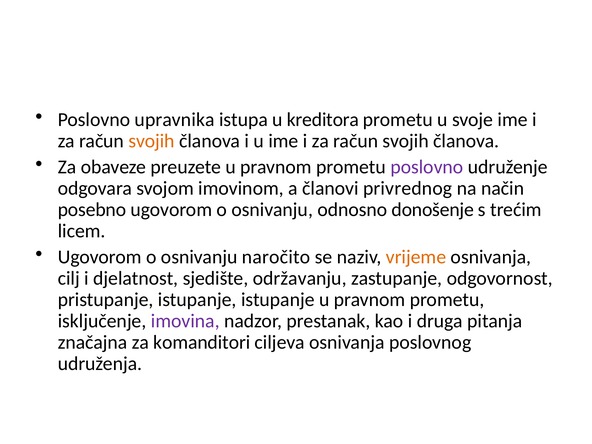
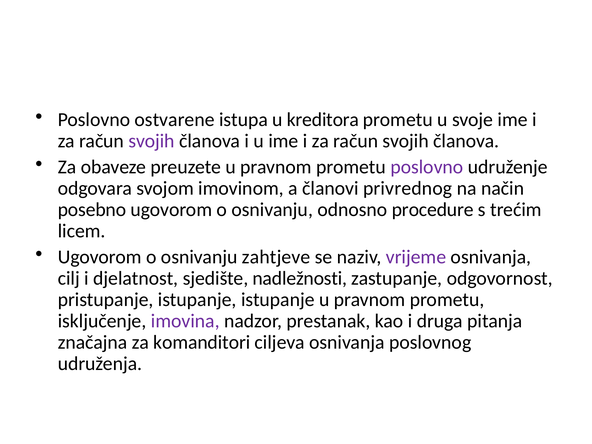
upravnika: upravnika -> ostvarene
svojih at (152, 141) colour: orange -> purple
donošenje: donošenje -> procedure
naročito: naročito -> zahtjeve
vrijeme colour: orange -> purple
održavanju: održavanju -> nadležnosti
